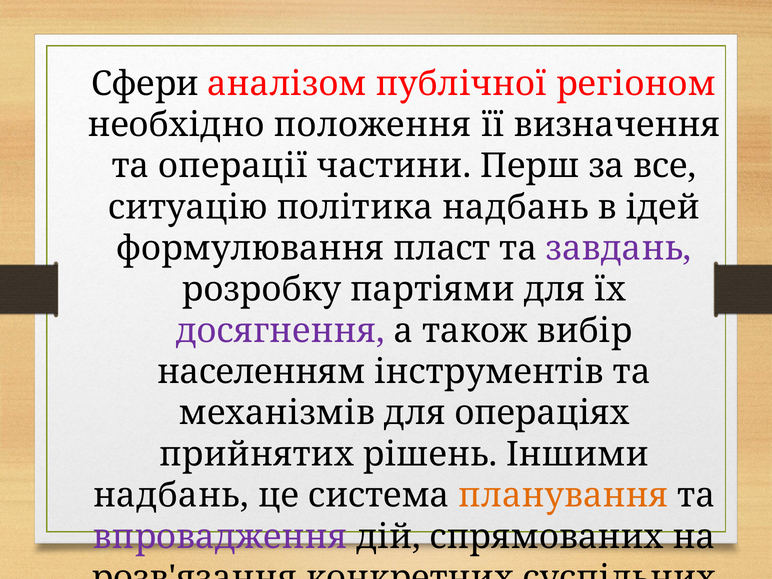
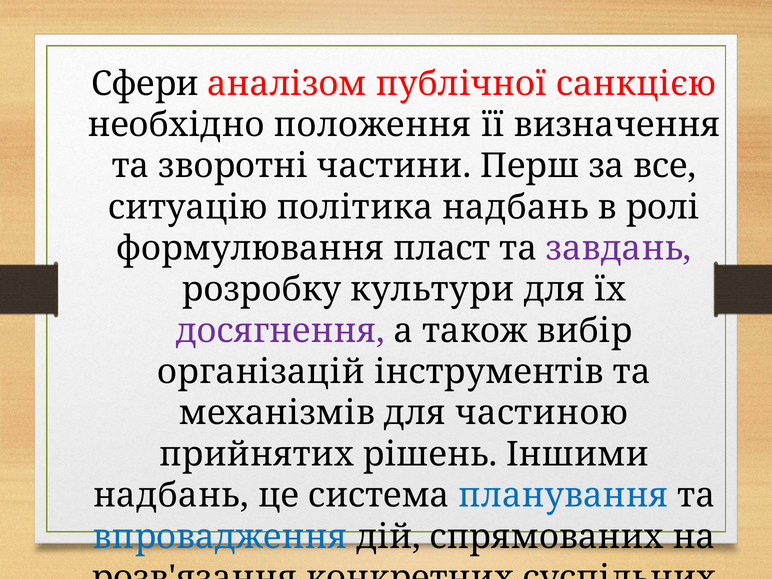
регіоном: регіоном -> санкцією
операції: операції -> зворотні
ідей: ідей -> ролі
партіями: партіями -> культури
населенням: населенням -> організацій
операціях: операціях -> частиною
планування colour: orange -> blue
впровадження colour: purple -> blue
